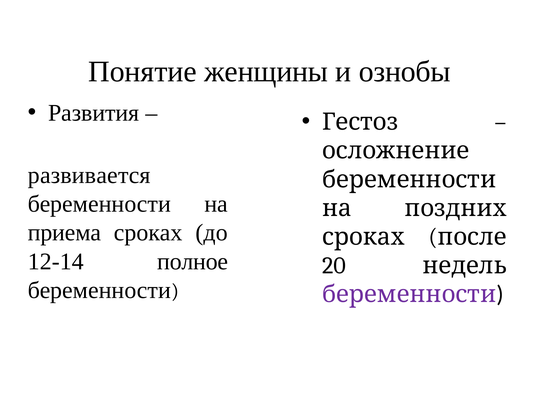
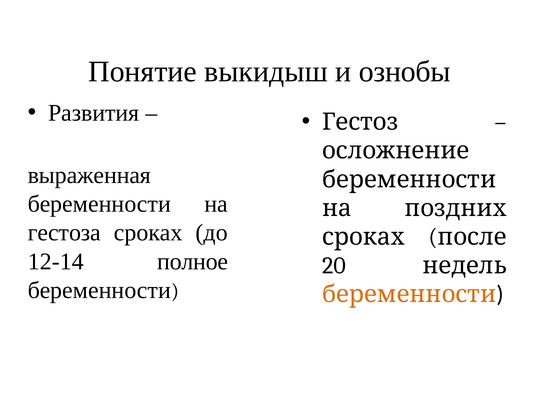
женщины: женщины -> выкидыш
развивается: развивается -> выраженная
приема: приема -> гестоза
беременности at (409, 295) colour: purple -> orange
